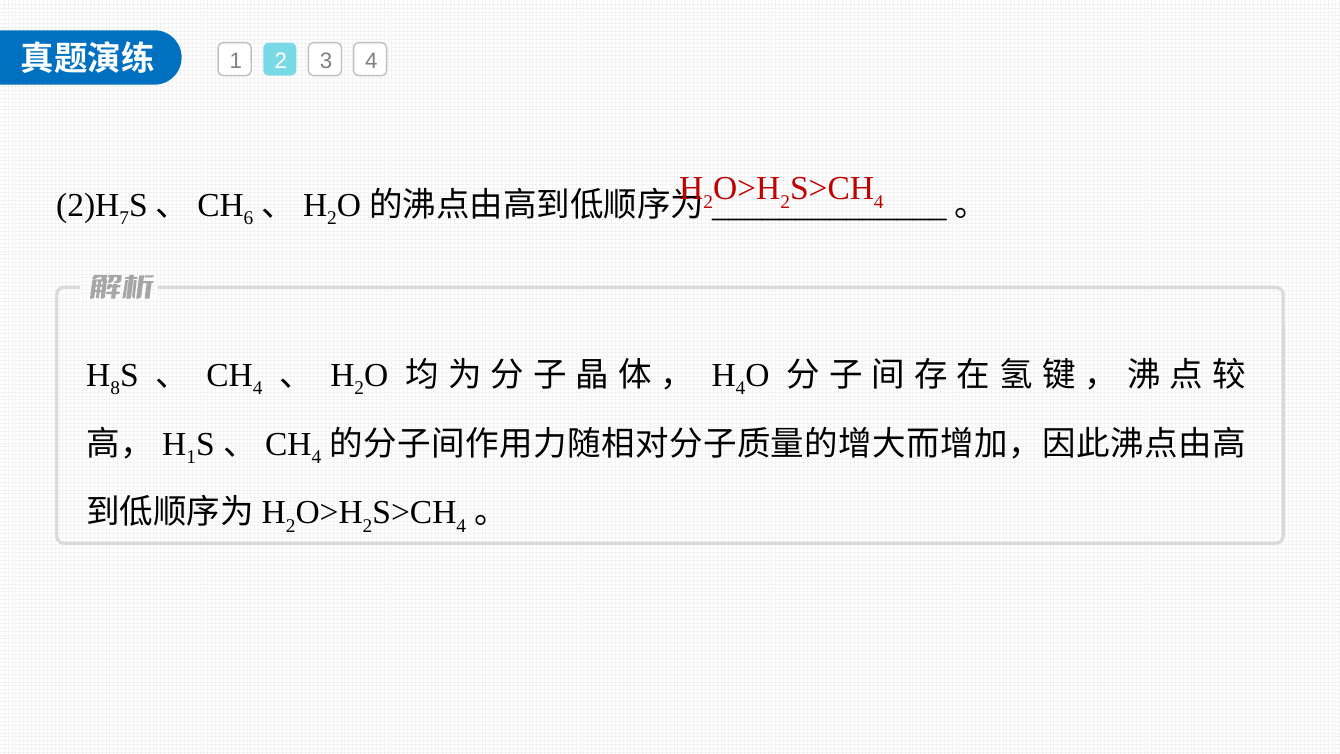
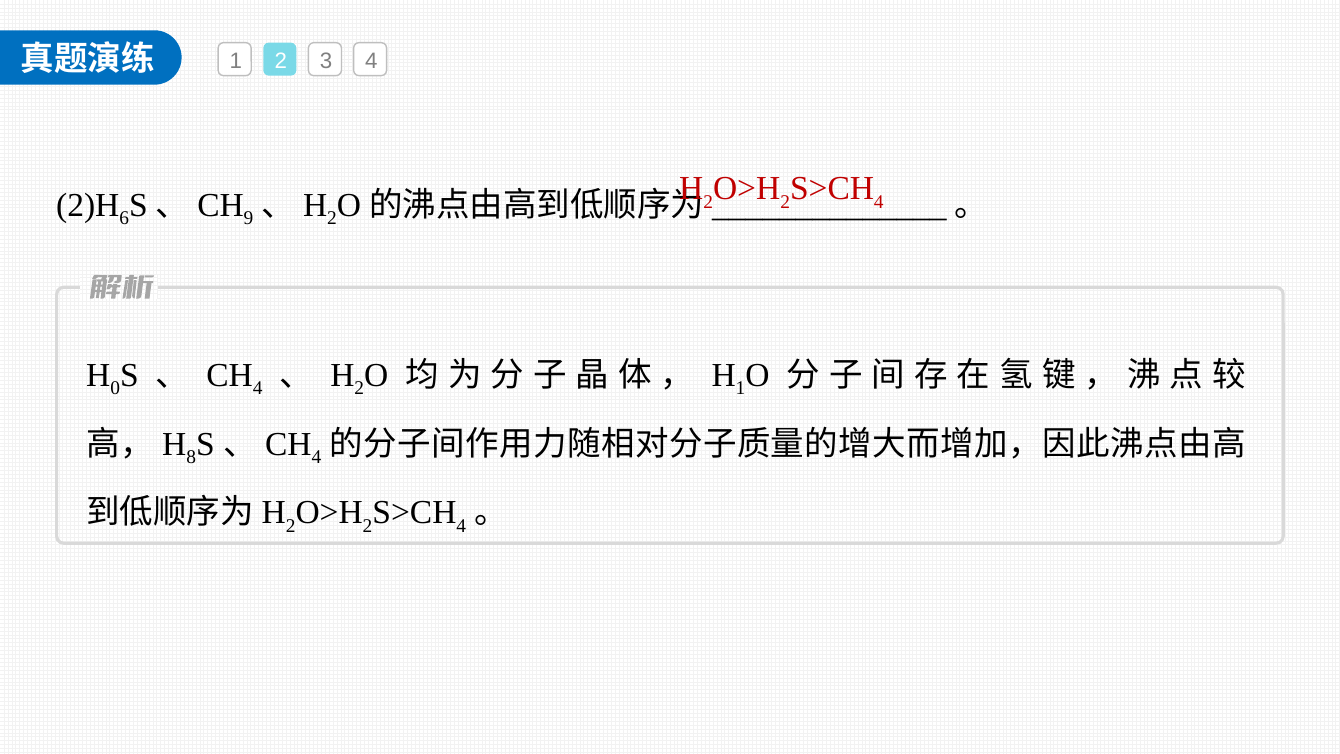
7: 7 -> 6
6: 6 -> 9
8: 8 -> 0
4 at (741, 388): 4 -> 1
1 at (191, 457): 1 -> 8
